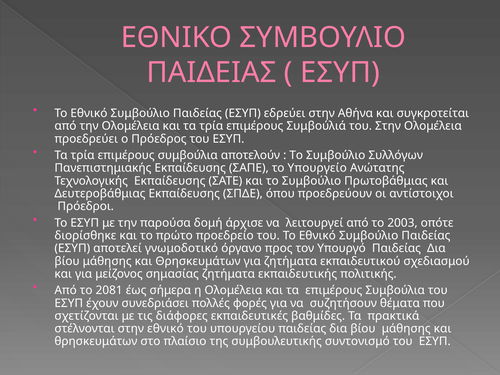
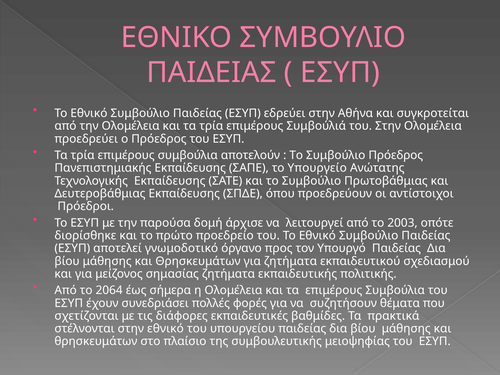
Συμβούλιο Συλλόγων: Συλλόγων -> Πρόεδρος
2081: 2081 -> 2064
συντονισμό: συντονισμό -> μειοψηφίας
